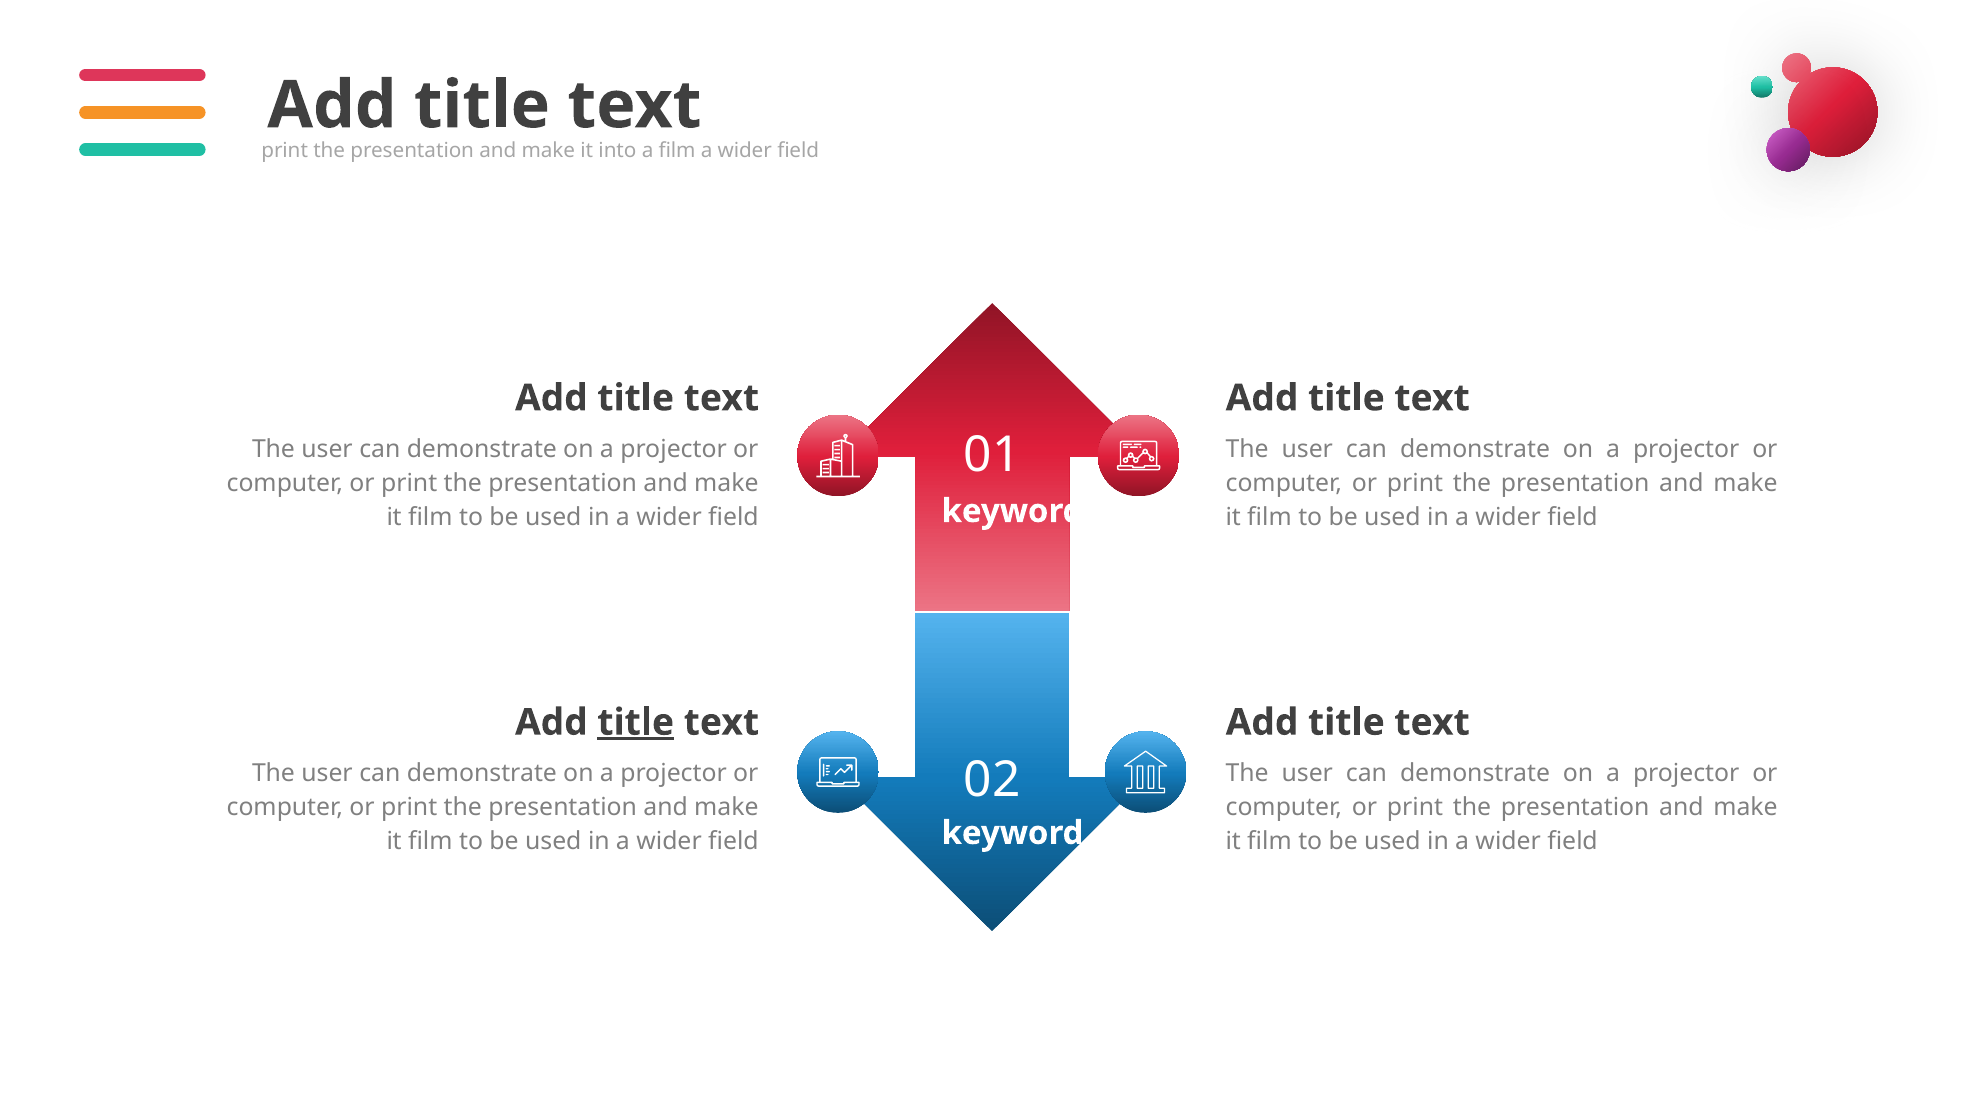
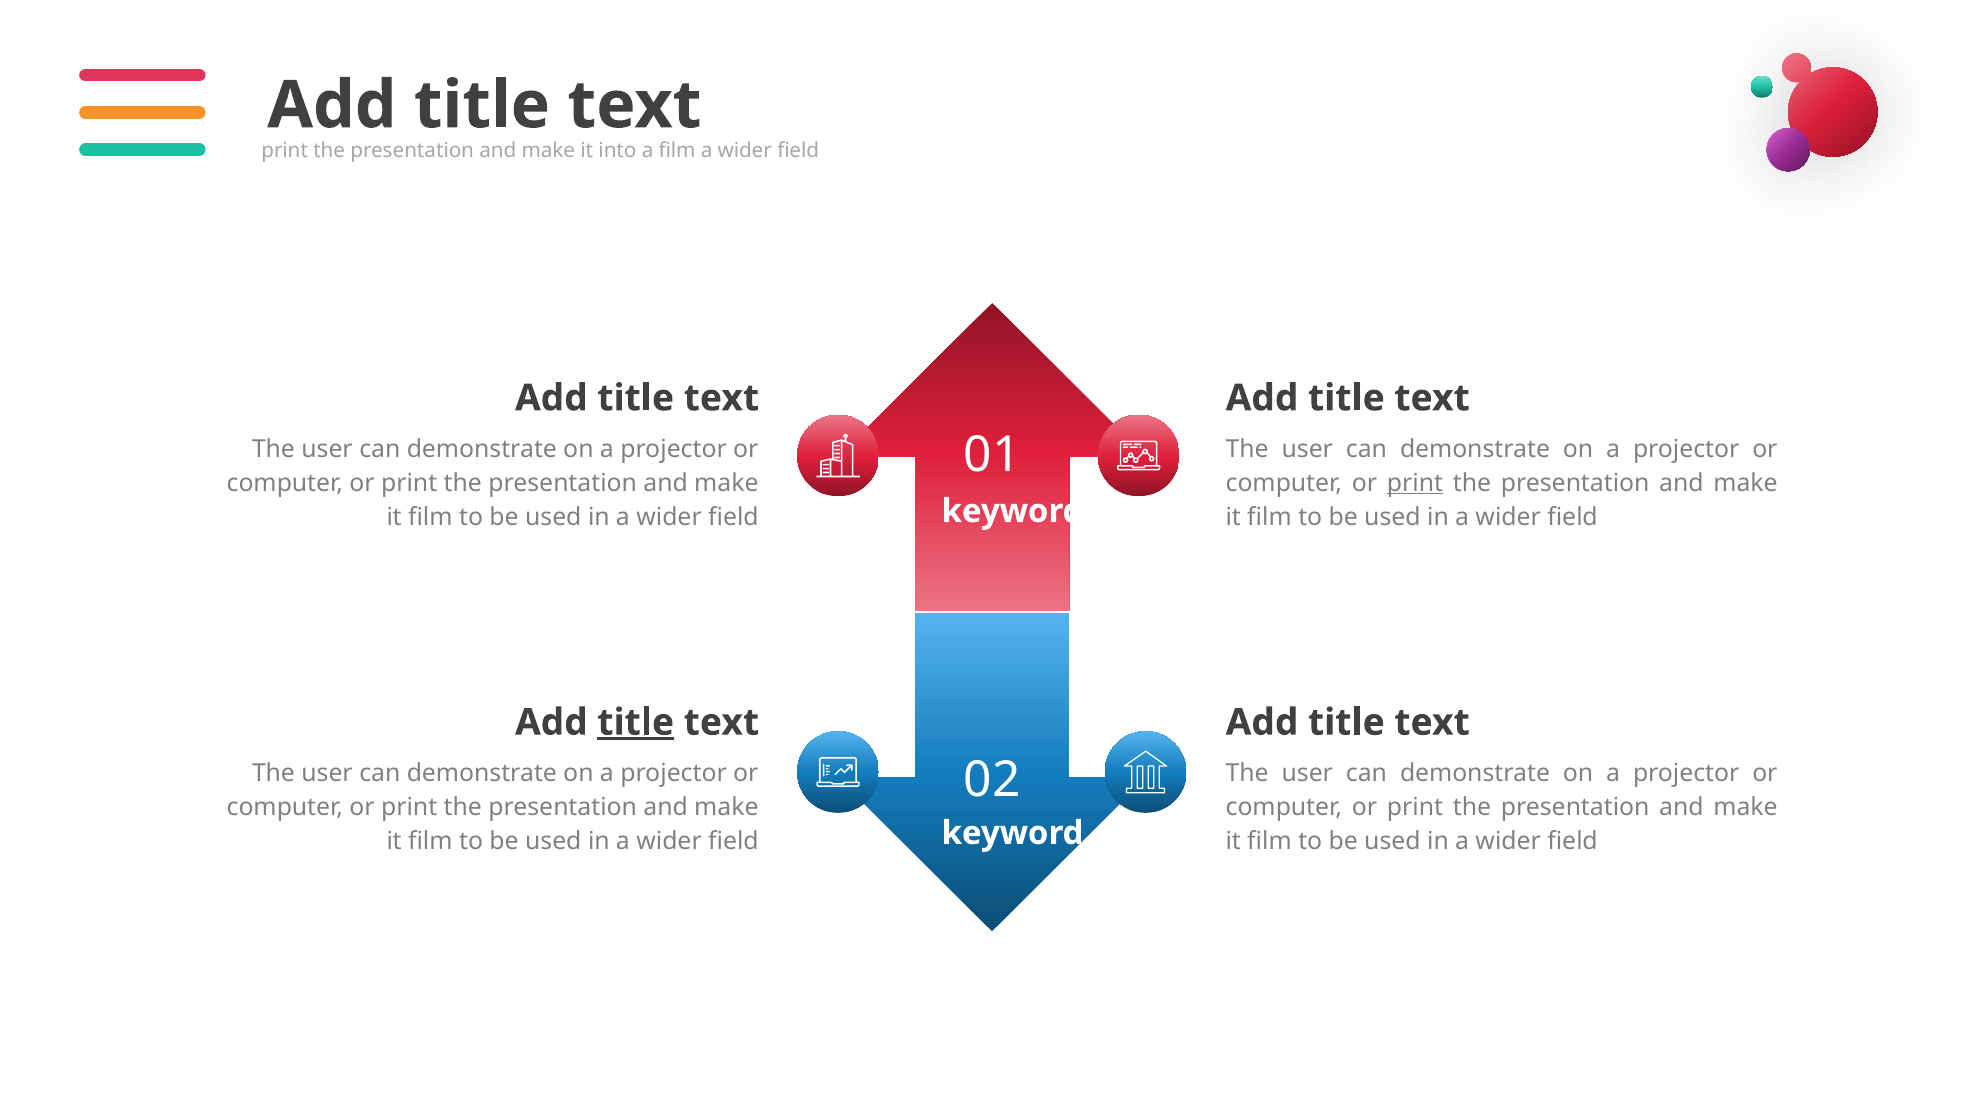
print at (1415, 483) underline: none -> present
